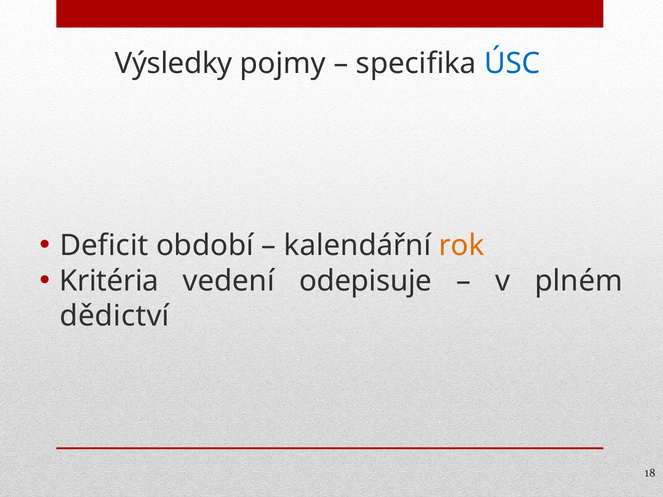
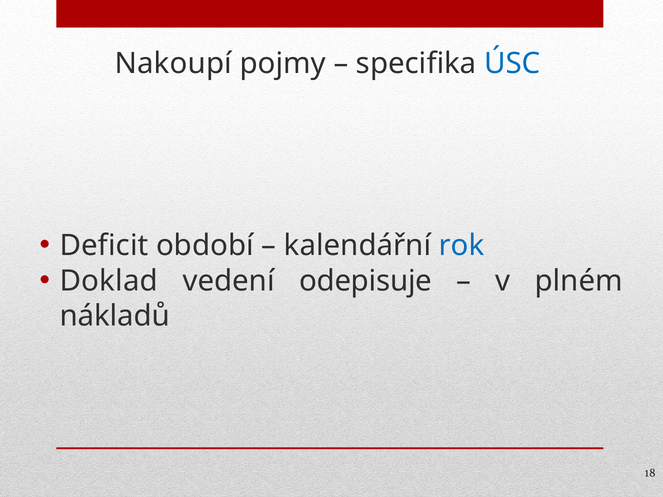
Výsledky: Výsledky -> Nakoupí
rok colour: orange -> blue
Kritéria: Kritéria -> Doklad
dědictví: dědictví -> nákladů
